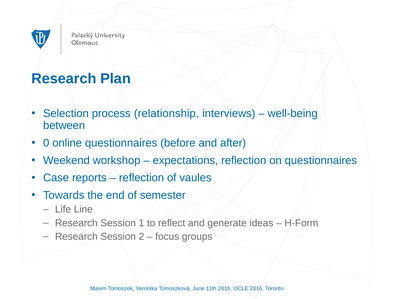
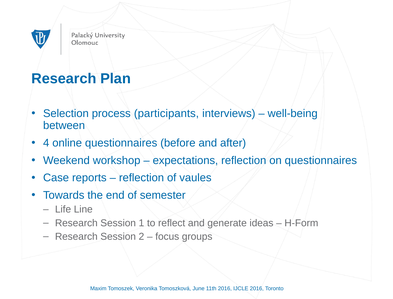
relationship: relationship -> participants
0: 0 -> 4
